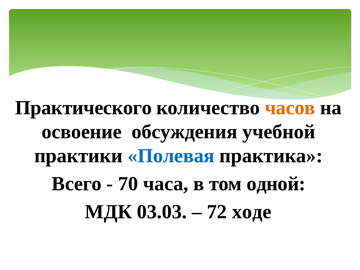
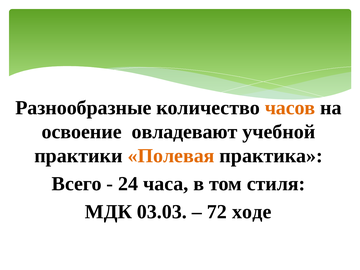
Практического: Практического -> Разнообразные
обсуждения: обсуждения -> овладевают
Полевая colour: blue -> orange
70: 70 -> 24
одной: одной -> стиля
